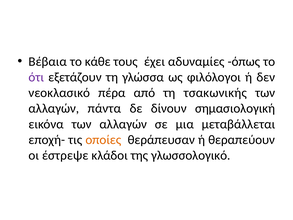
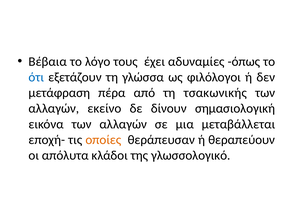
κάθε: κάθε -> λόγο
ότι colour: purple -> blue
νεοκλασικό: νεοκλασικό -> μετάφραση
πάντα: πάντα -> εκείνο
έστρεψε: έστρεψε -> απόλυτα
